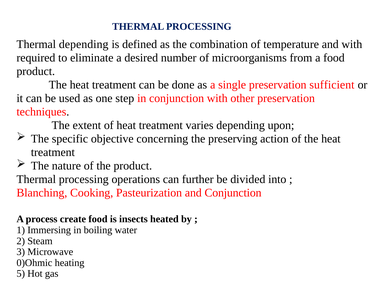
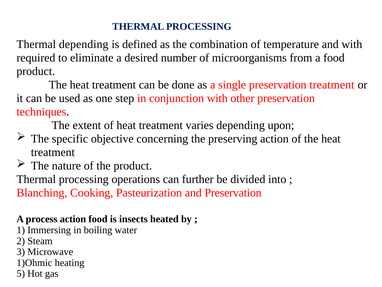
preservation sufficient: sufficient -> treatment
and Conjunction: Conjunction -> Preservation
process create: create -> action
0)Ohmic: 0)Ohmic -> 1)Ohmic
